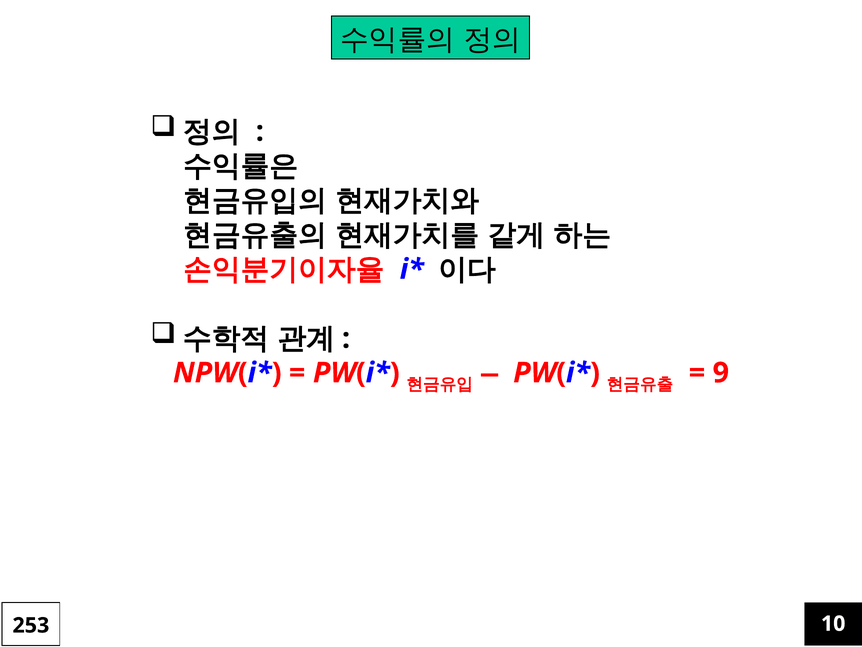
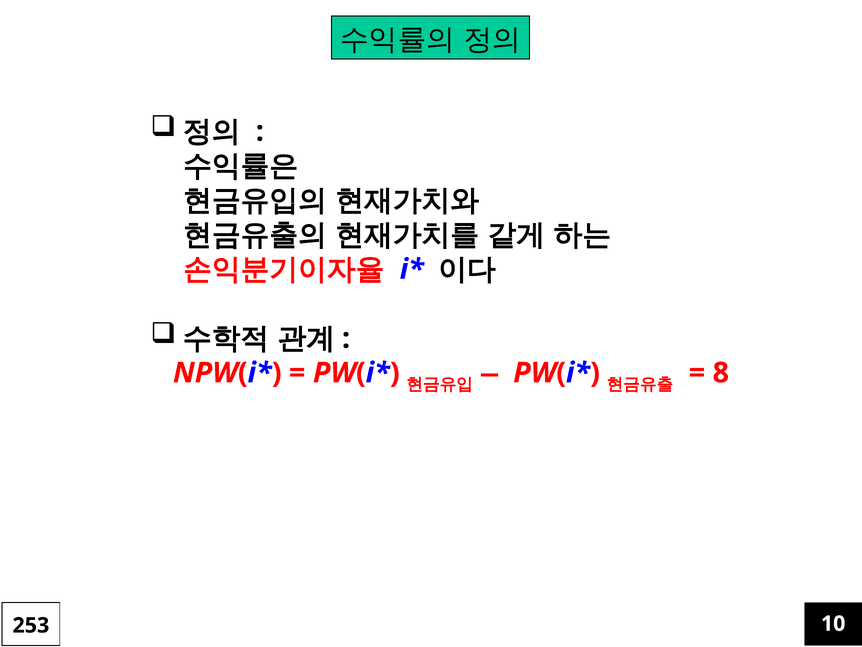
9: 9 -> 8
